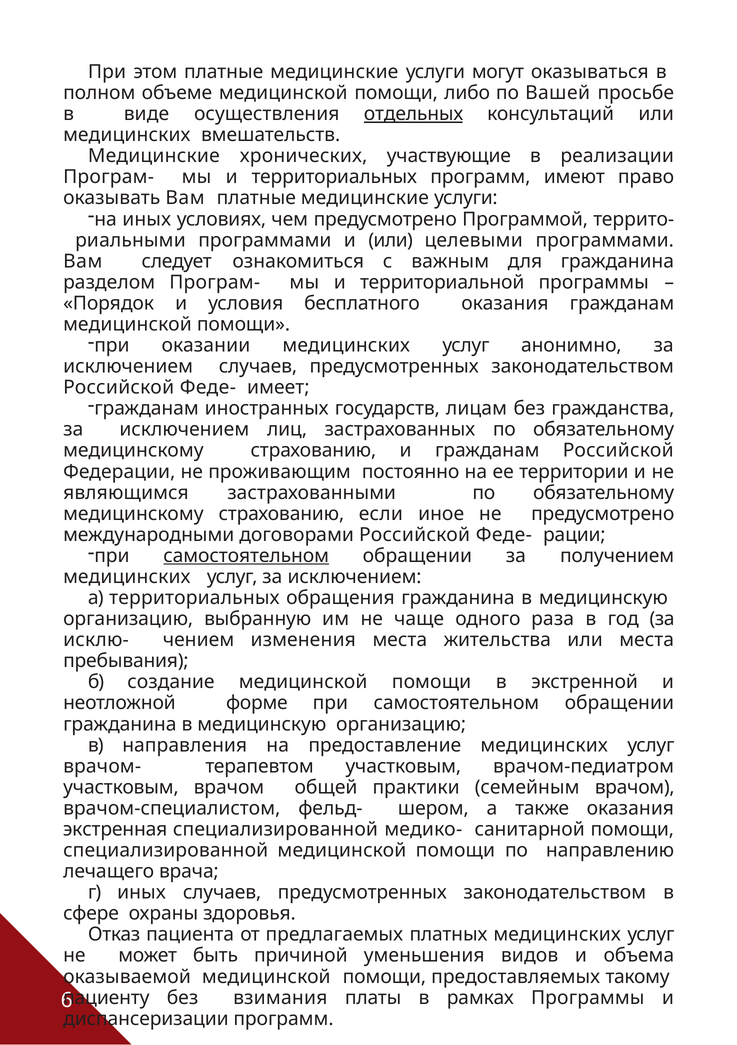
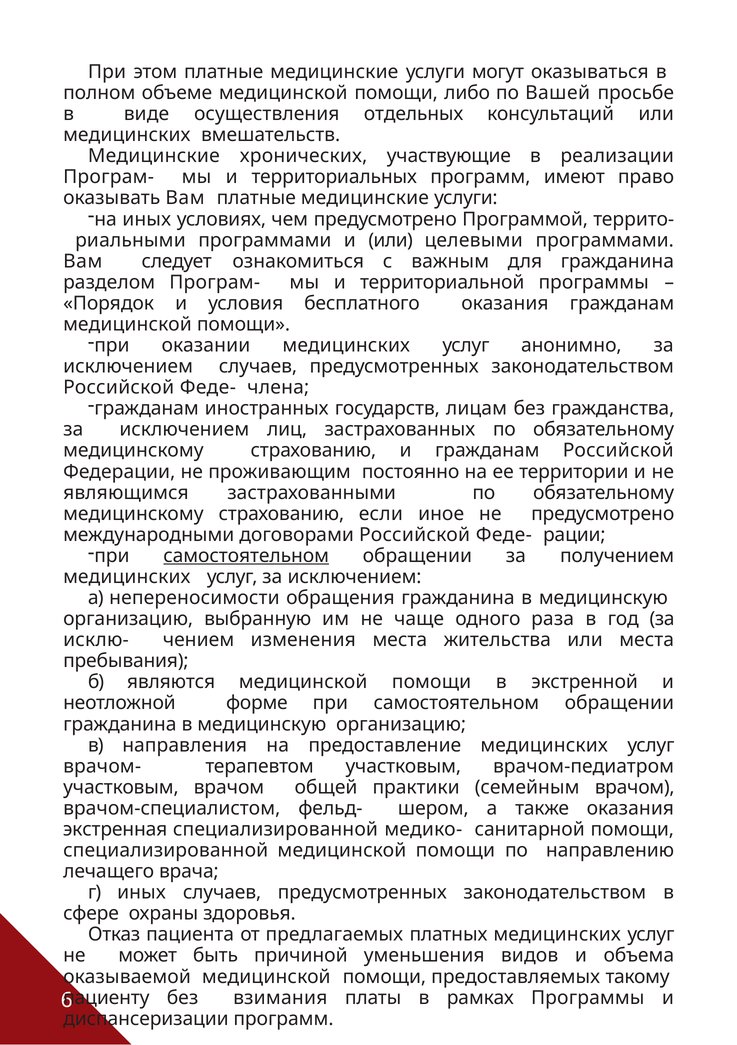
отдельных underline: present -> none
имеет: имеет -> члена
а территориальных: территориальных -> непереносимости
создание: создание -> являются
